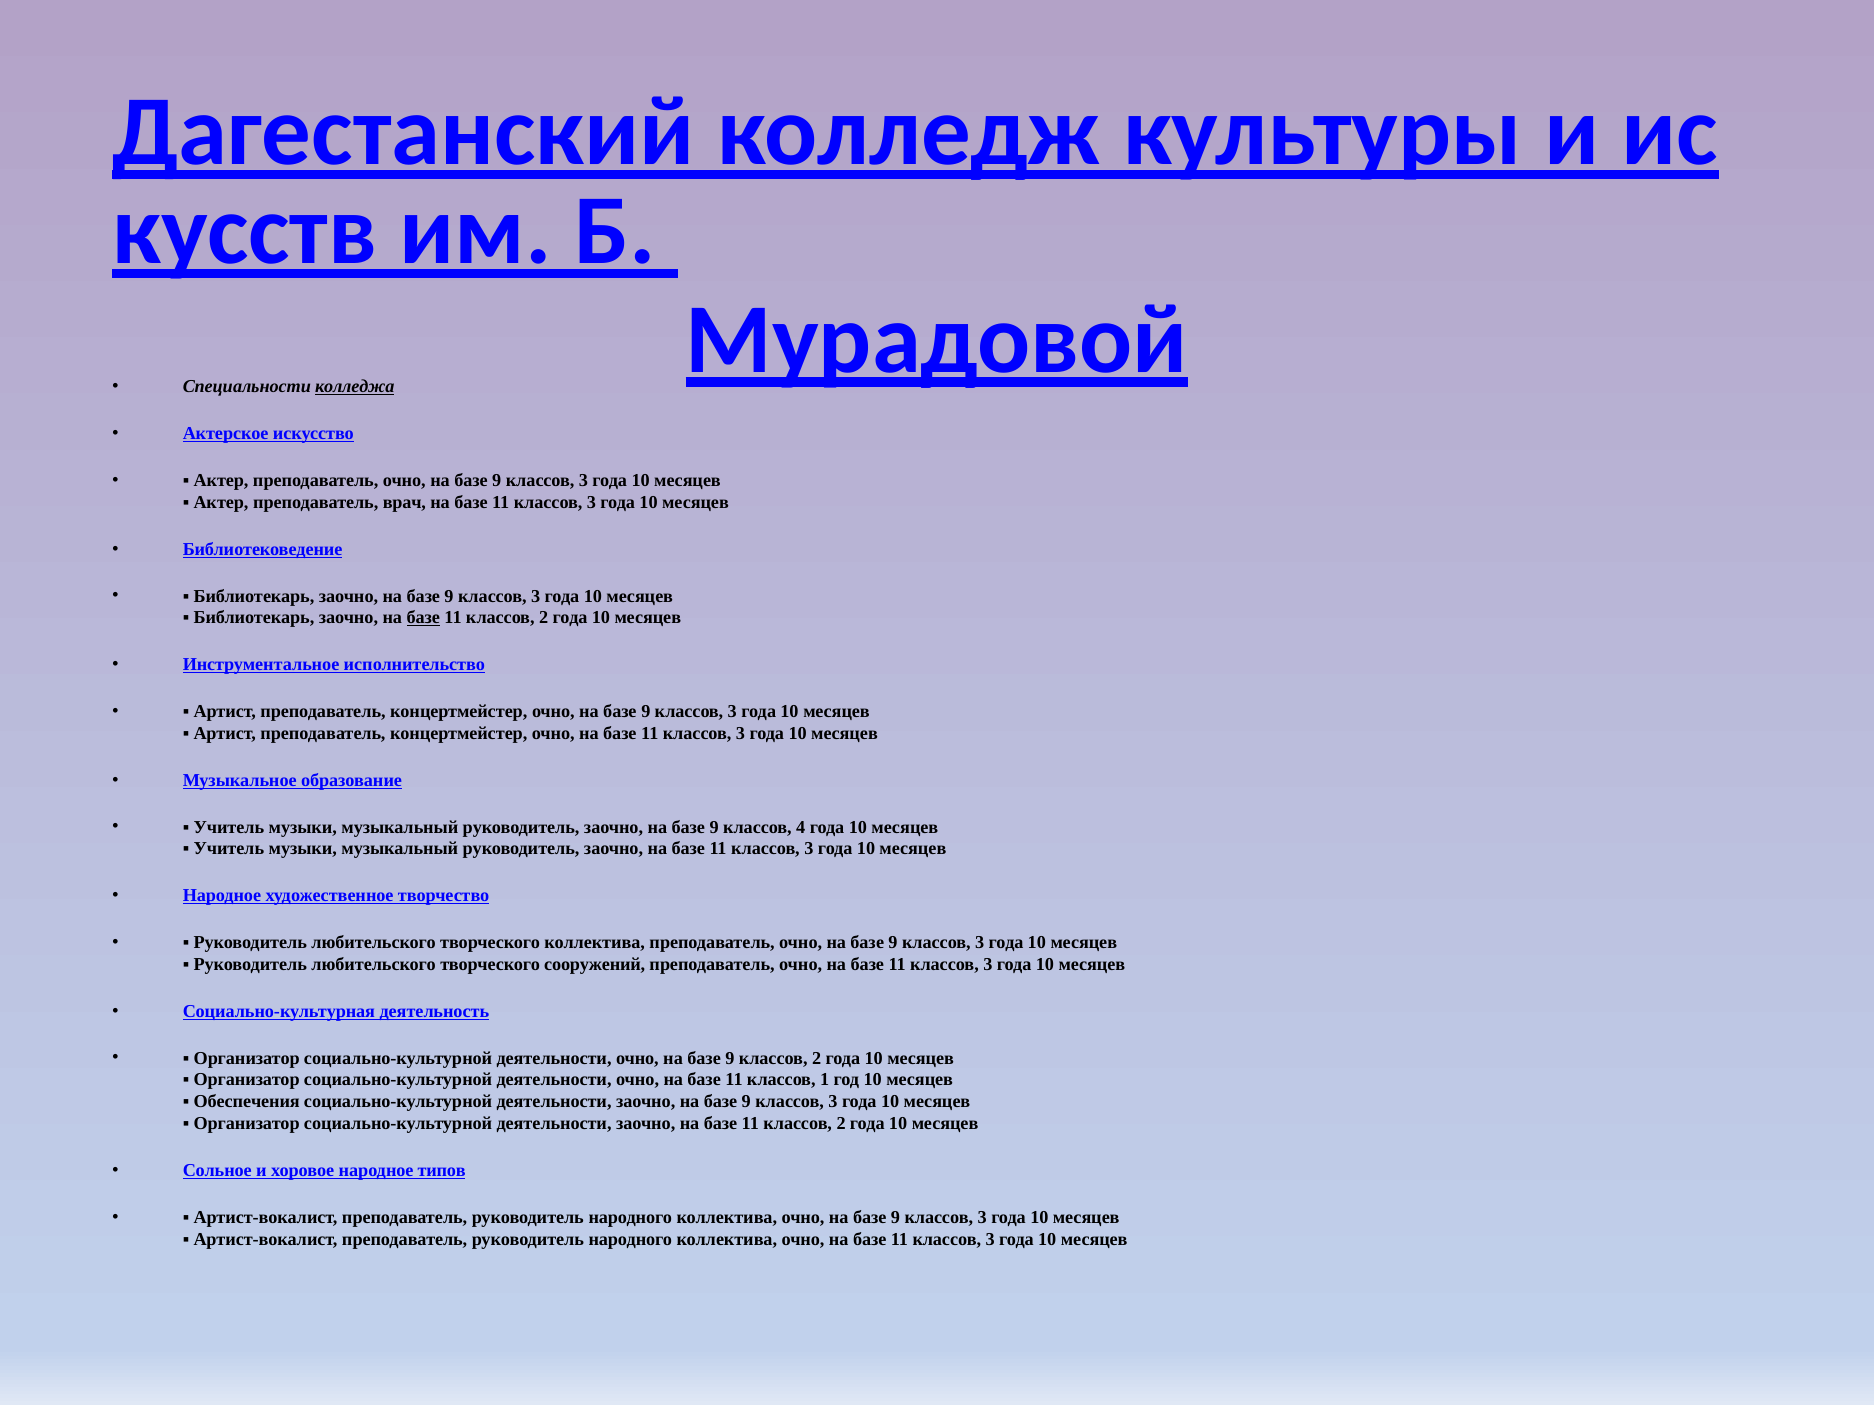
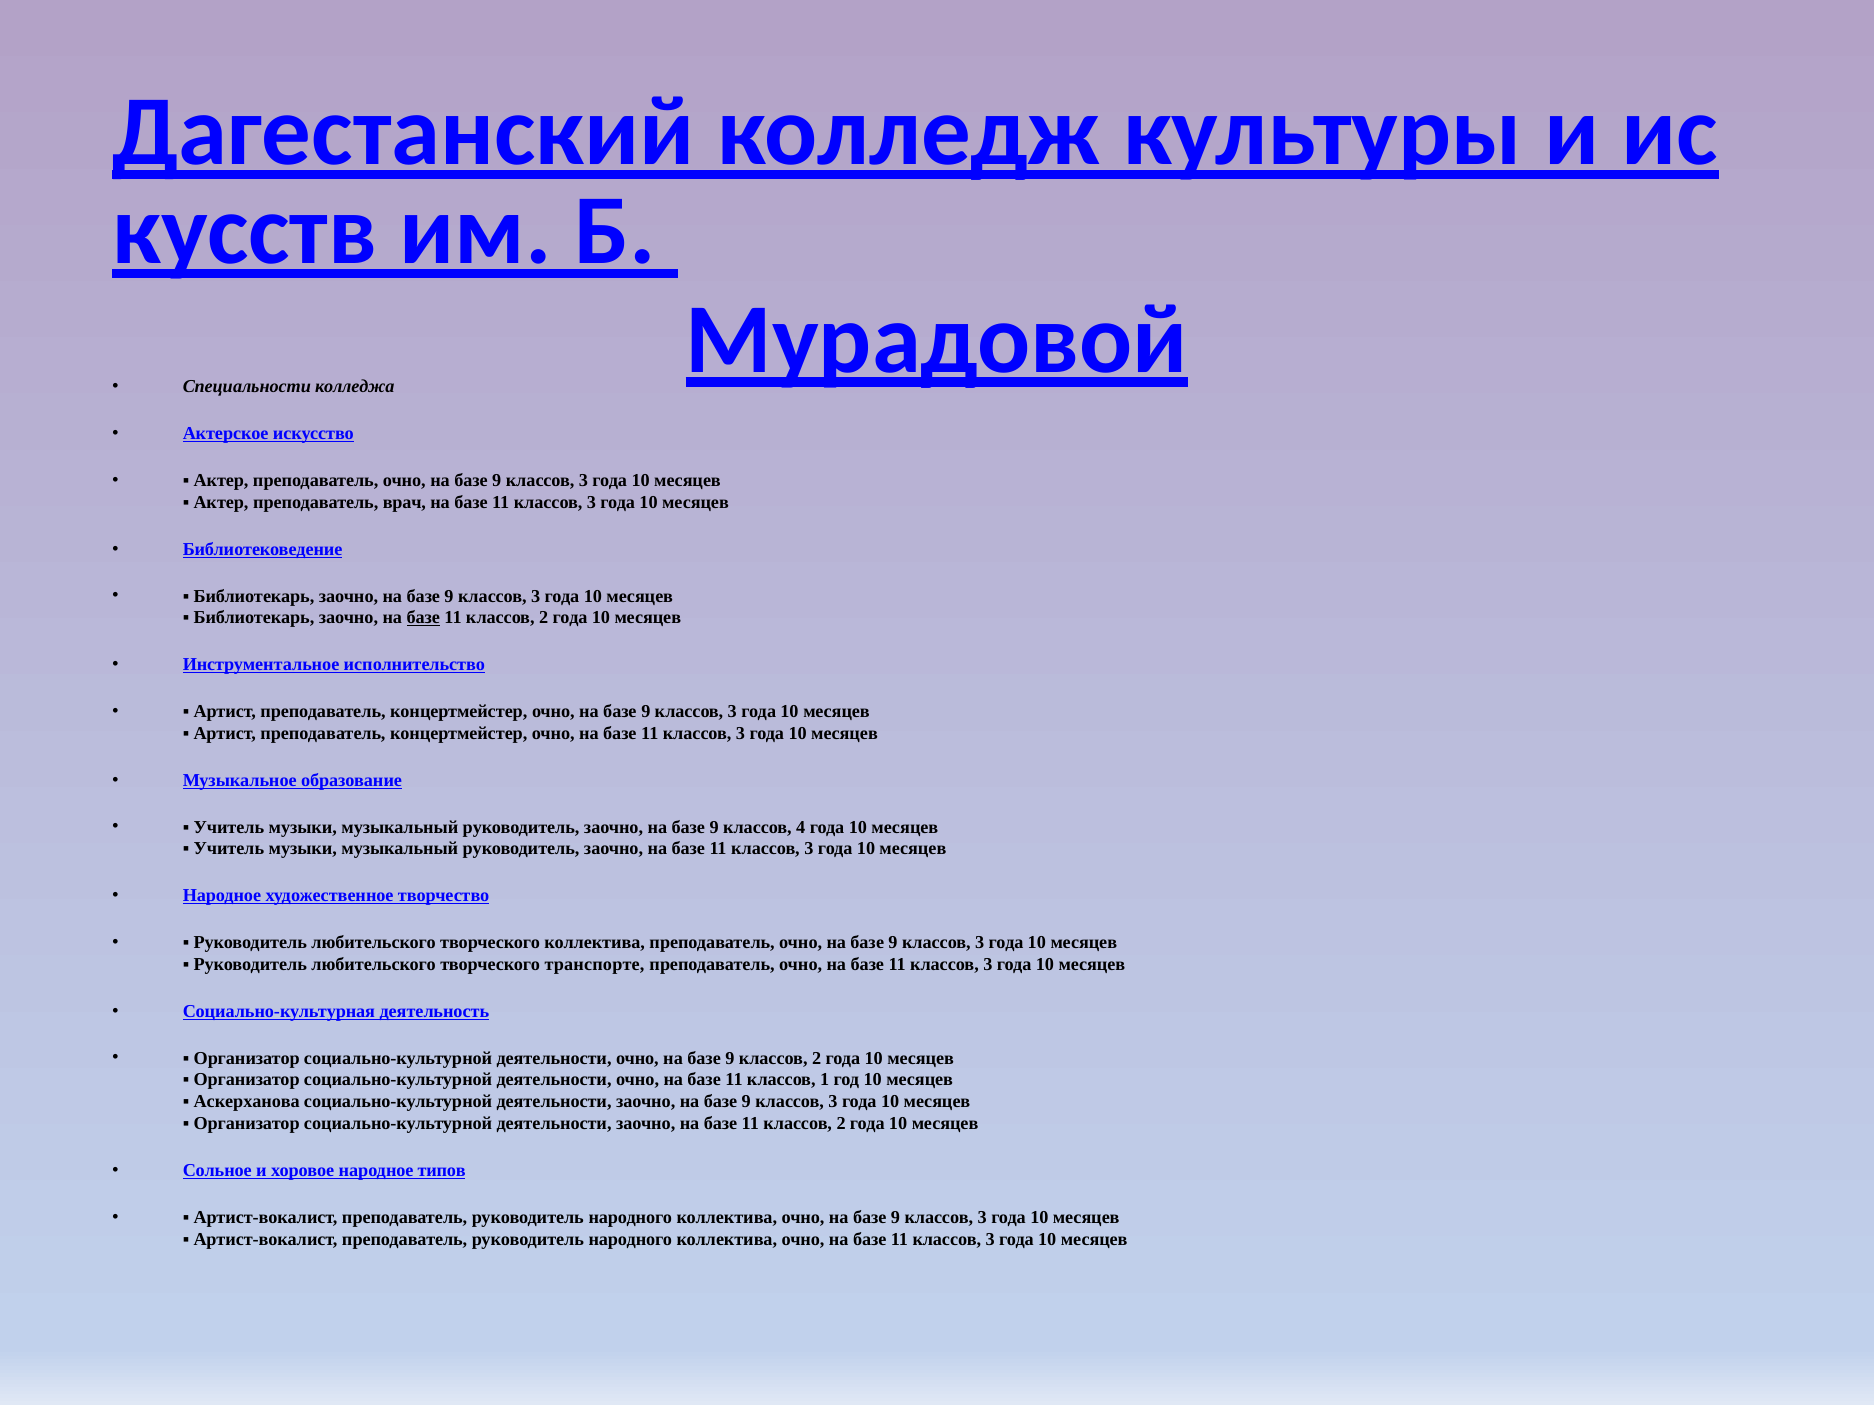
колледжа underline: present -> none
сооружений: сооружений -> транспорте
Обеспечения: Обеспечения -> Аскерханова
